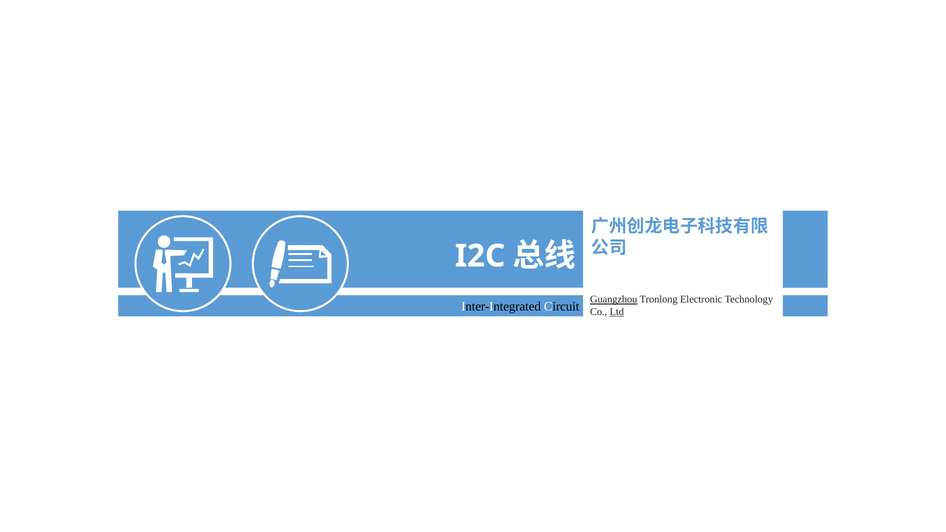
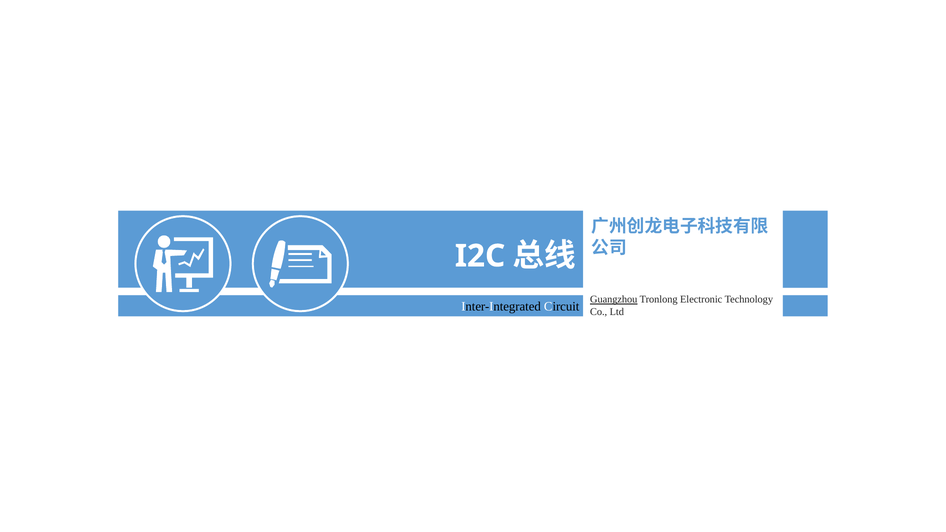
Ltd underline: present -> none
